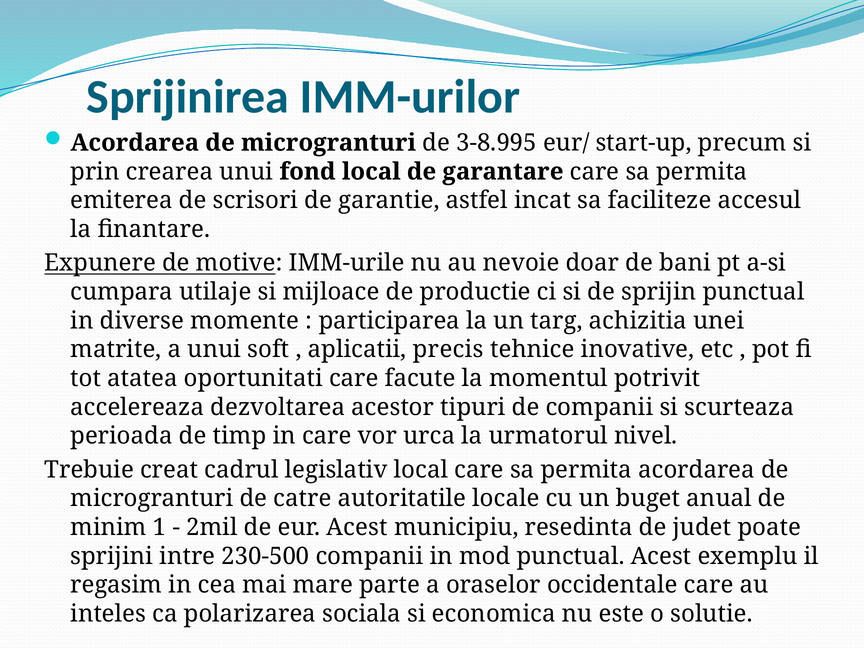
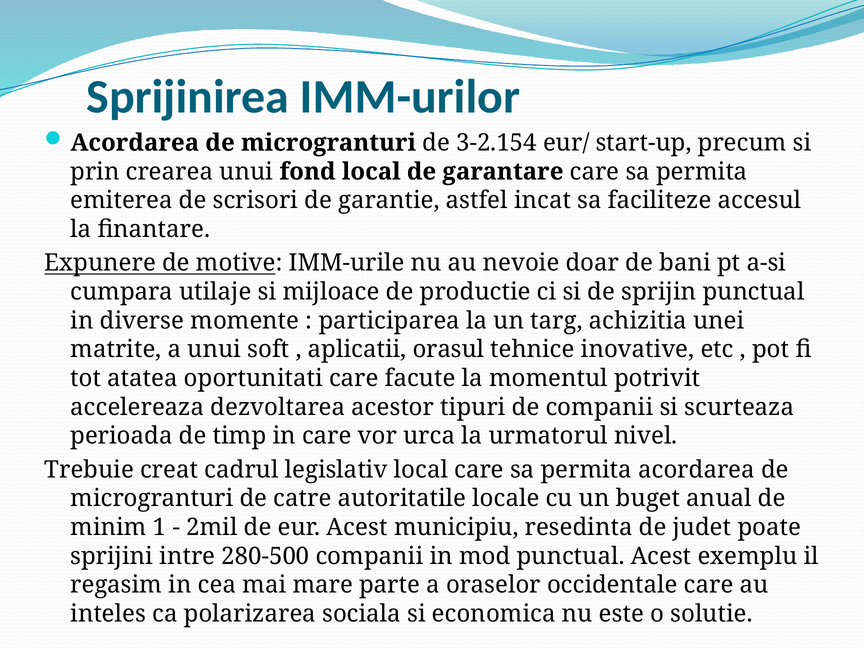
3-8.995: 3-8.995 -> 3-2.154
precis: precis -> orasul
230-500: 230-500 -> 280-500
